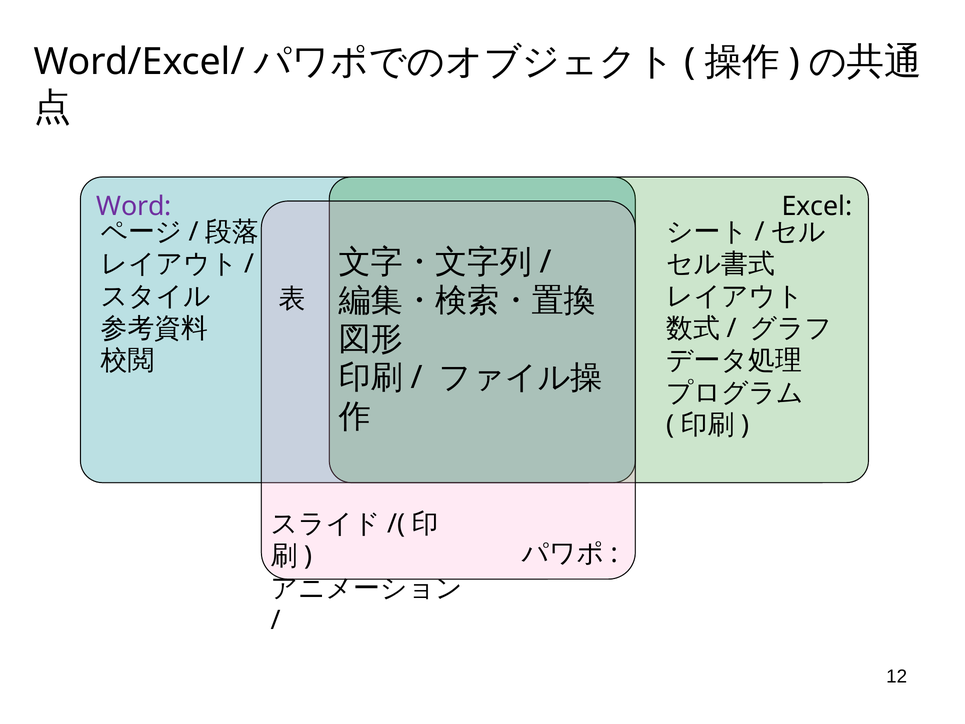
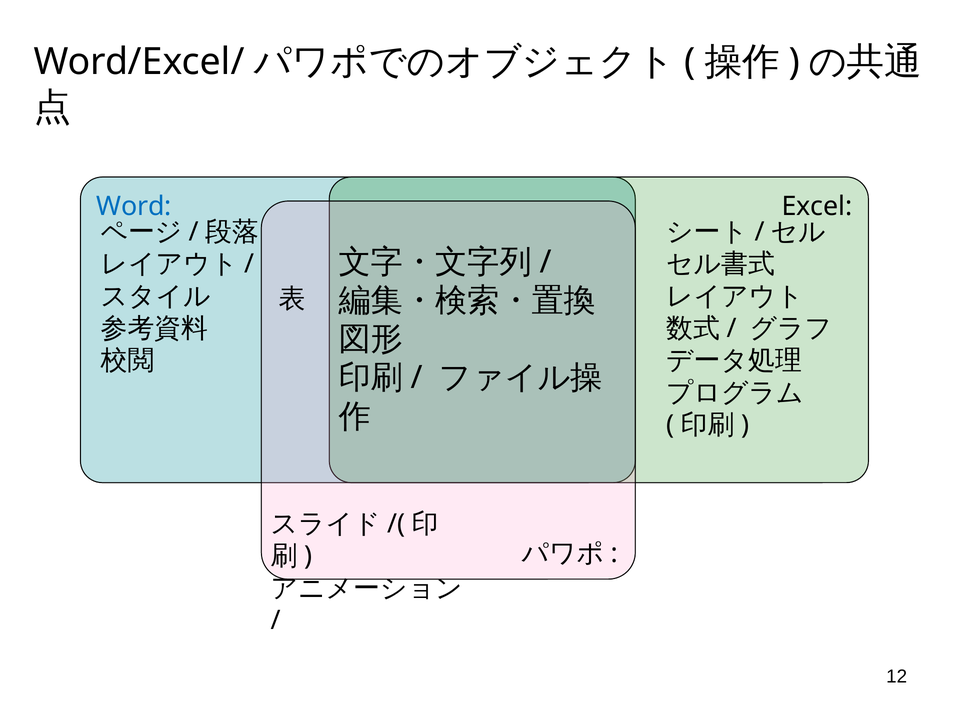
Word colour: purple -> blue
